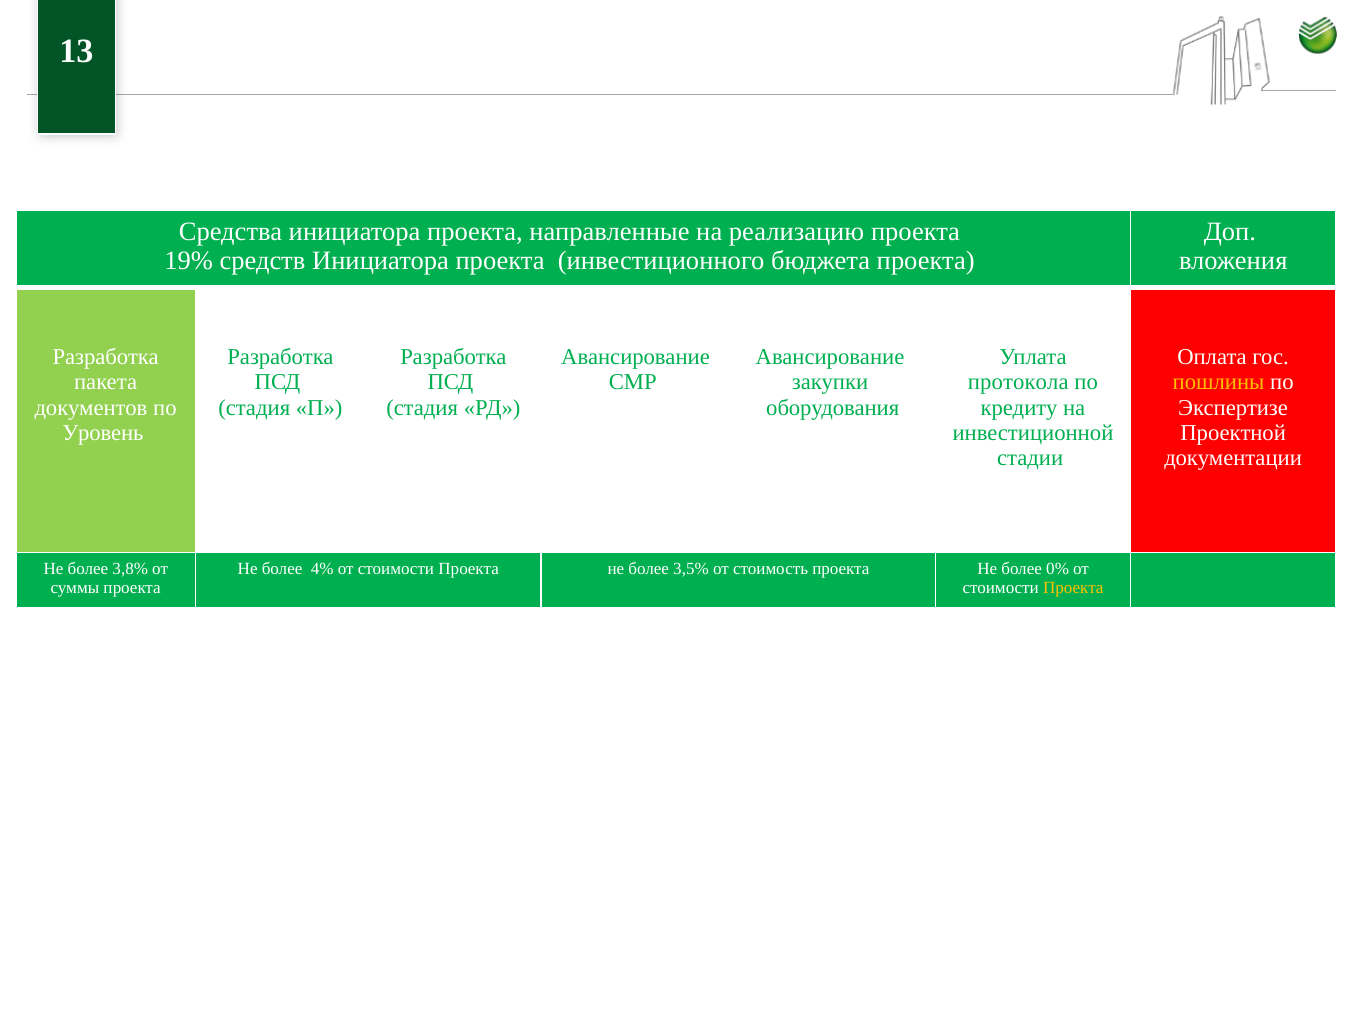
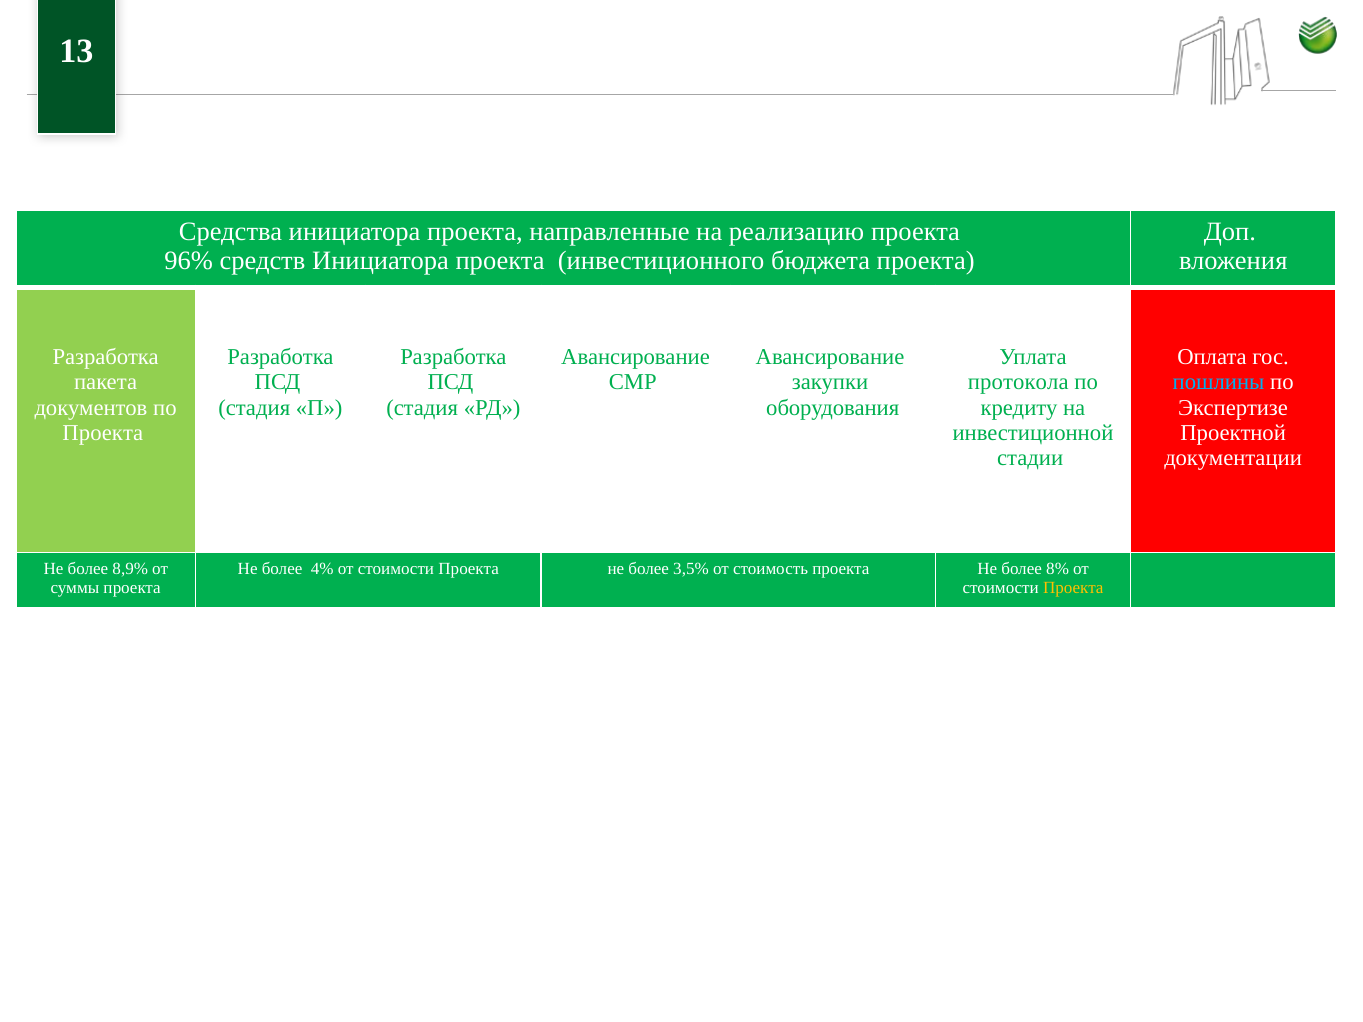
19%: 19% -> 96%
пошлины colour: yellow -> light blue
Уровень at (103, 433): Уровень -> Проекта
3,8%: 3,8% -> 8,9%
0%: 0% -> 8%
